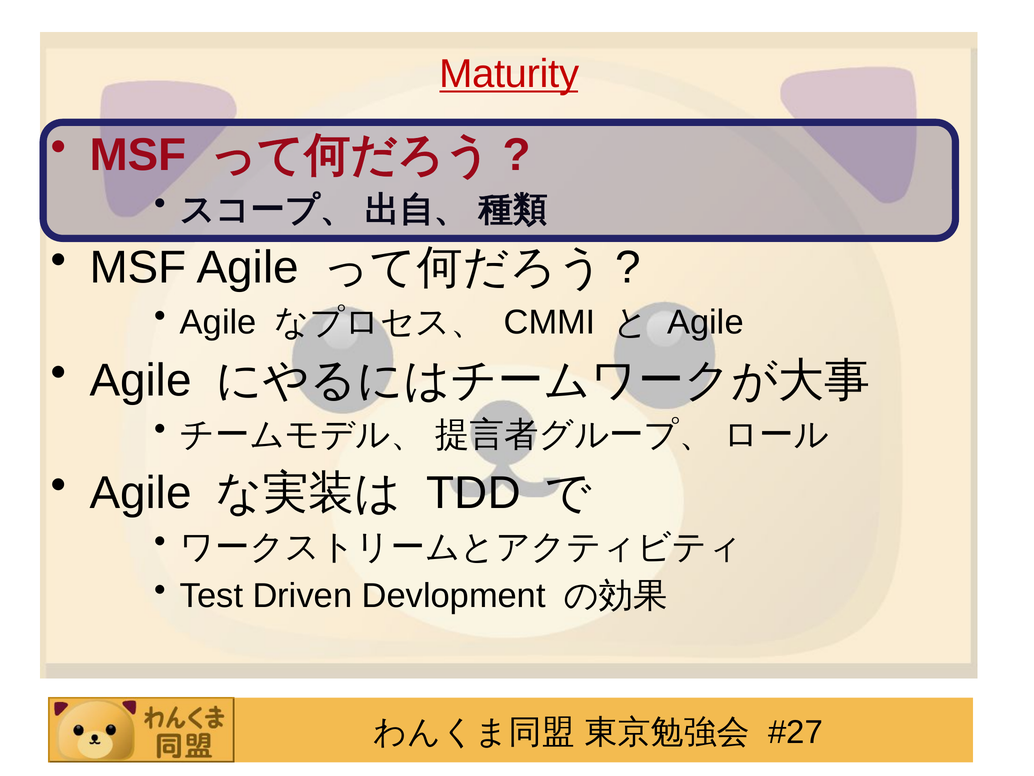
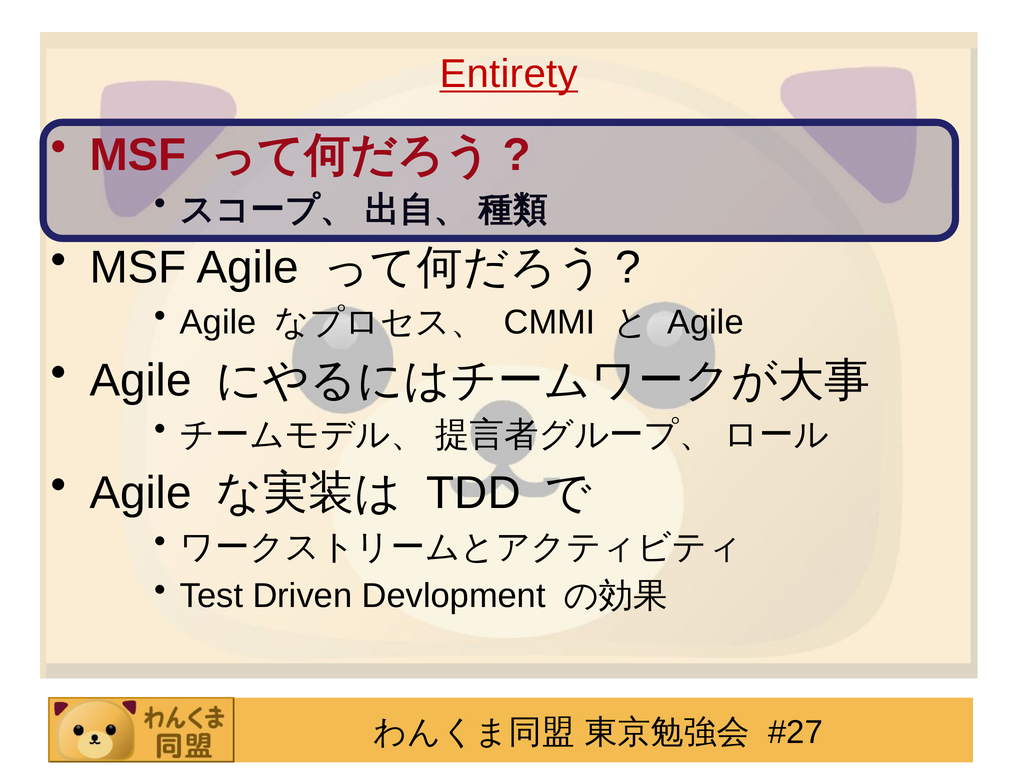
Maturity: Maturity -> Entirety
